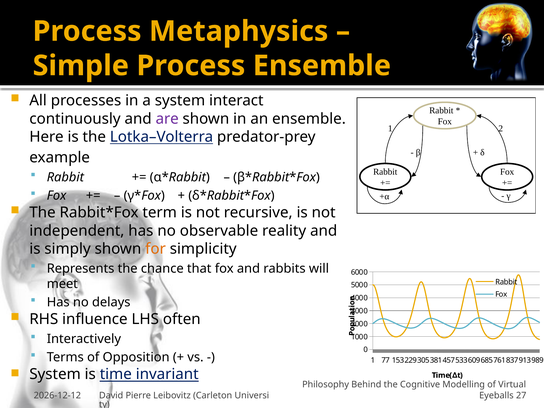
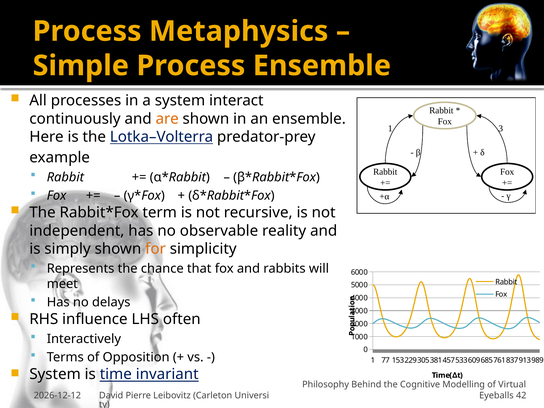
are colour: purple -> orange
2: 2 -> 3
27: 27 -> 42
